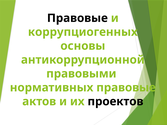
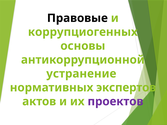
правовыми: правовыми -> устранение
нормативных правовые: правовые -> экспертов
проектов colour: black -> purple
